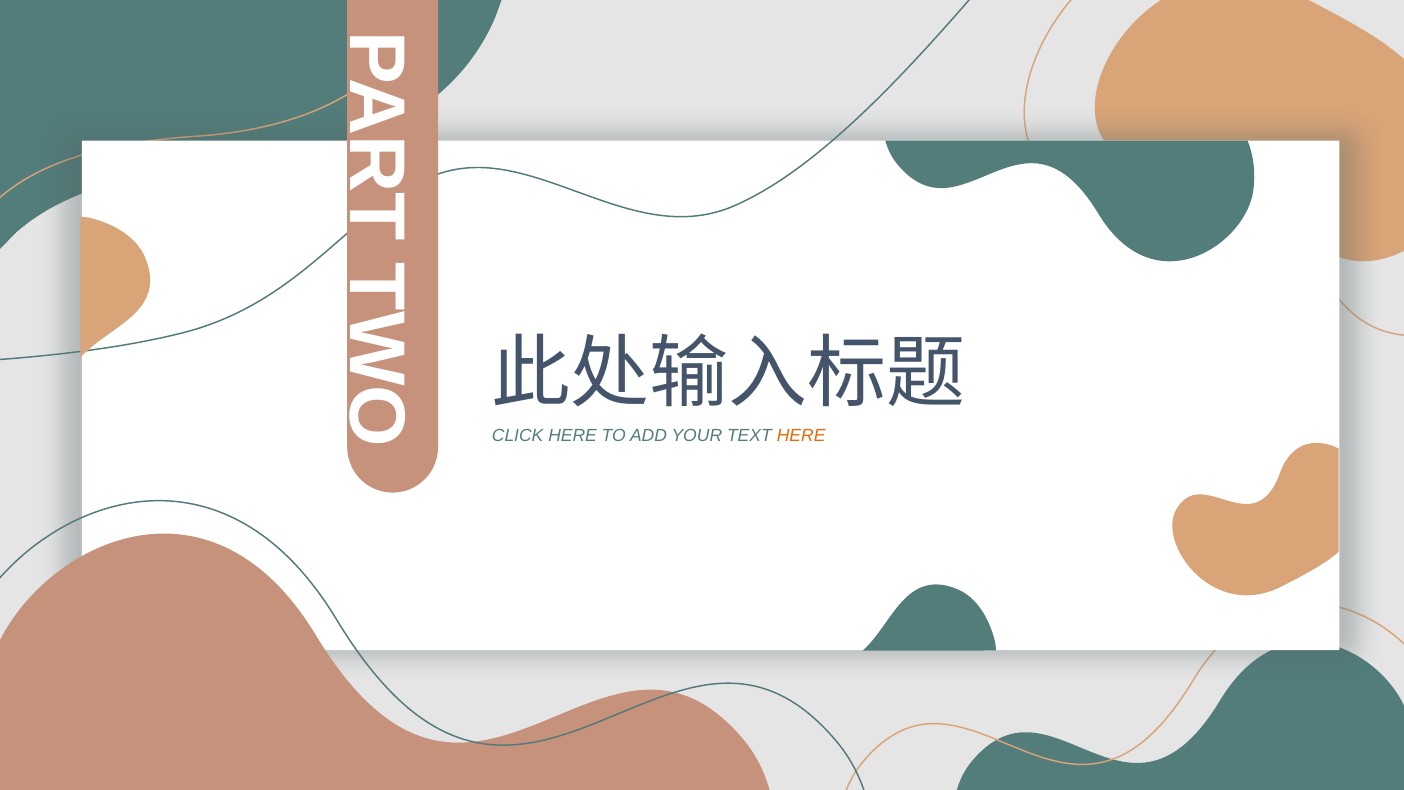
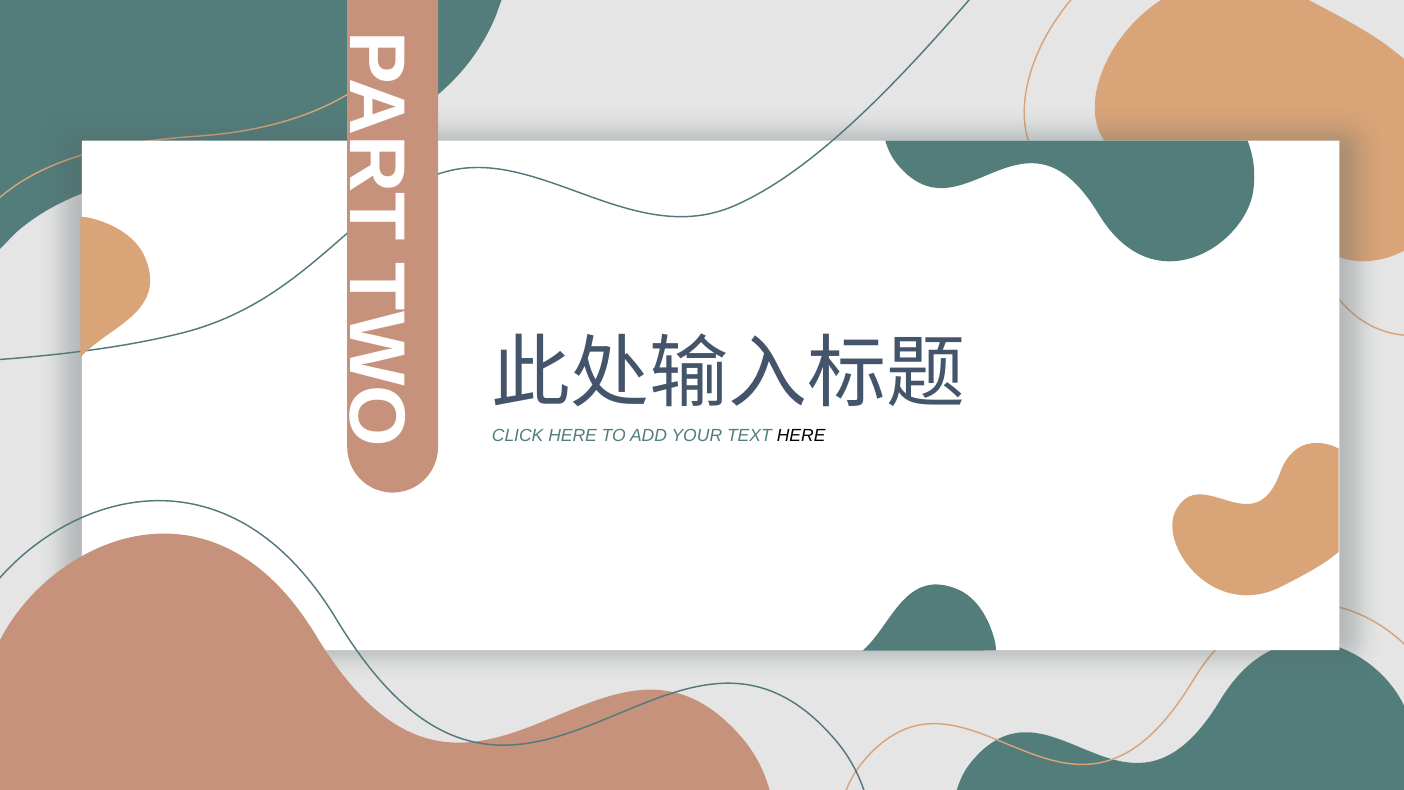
HERE at (801, 435) colour: orange -> black
